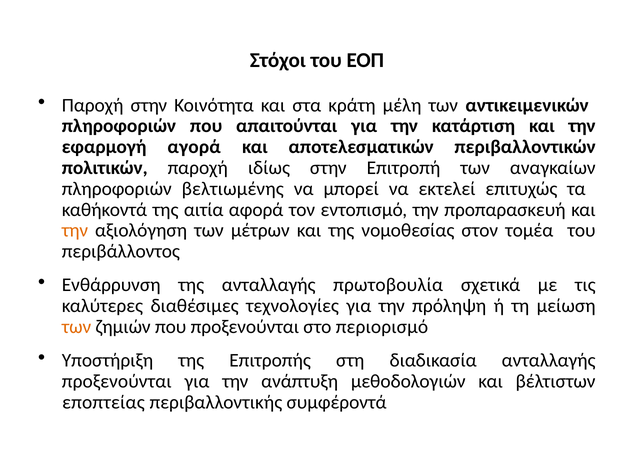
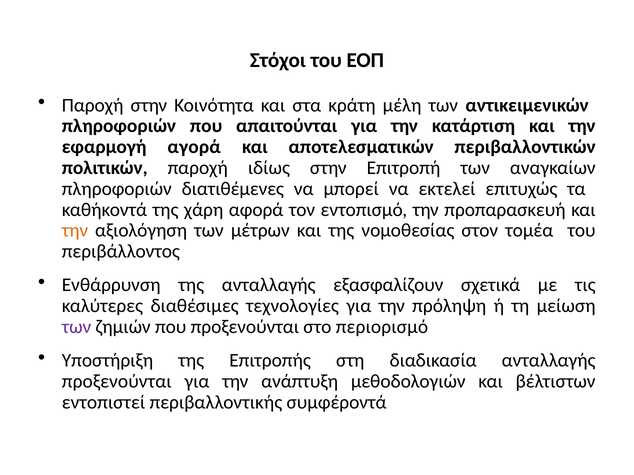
βελτιωμένης: βελτιωμένης -> διατιθέμενες
αιτία: αιτία -> χάρη
πρωτοβουλία: πρωτοβουλία -> εξασφαλίζουν
των at (77, 327) colour: orange -> purple
εποπτείας: εποπτείας -> εντοπιστεί
